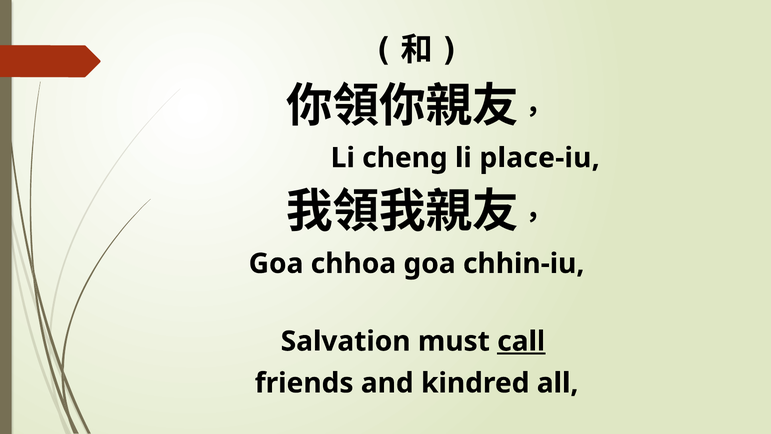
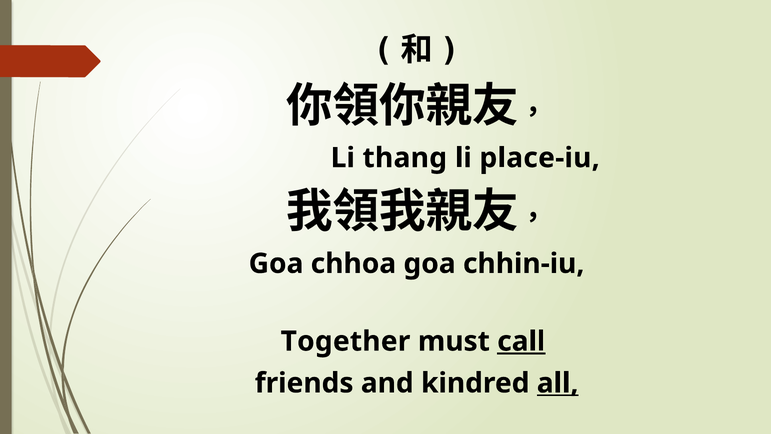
cheng: cheng -> thang
Salvation: Salvation -> Together
all underline: none -> present
